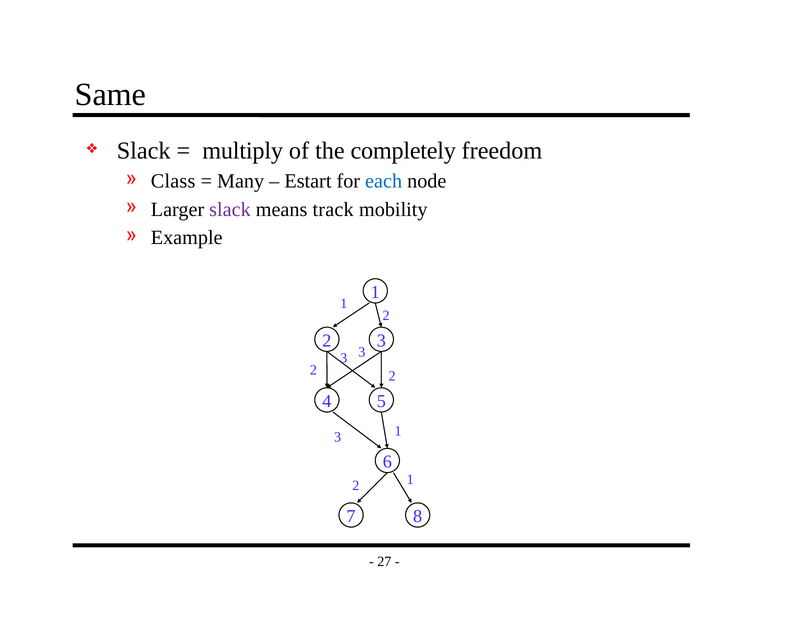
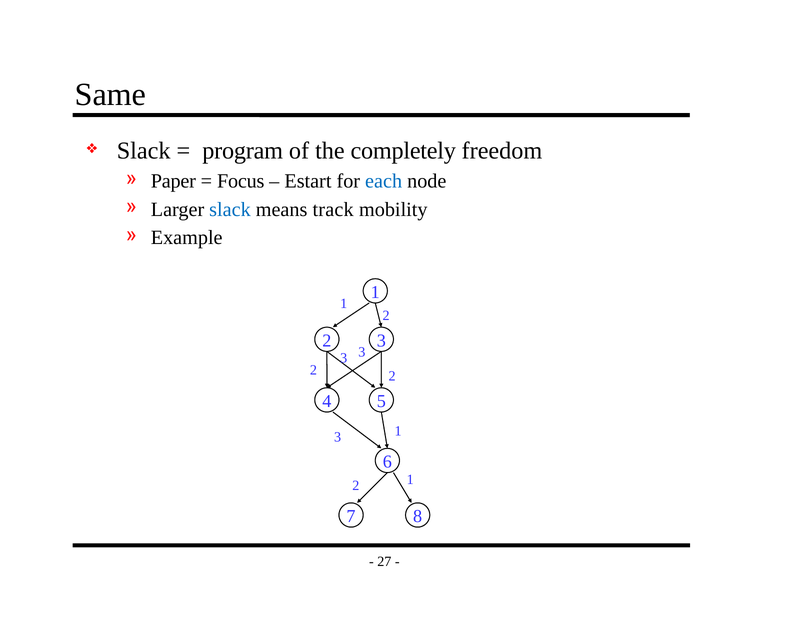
multiply: multiply -> program
Class: Class -> Paper
Many: Many -> Focus
slack at (230, 209) colour: purple -> blue
